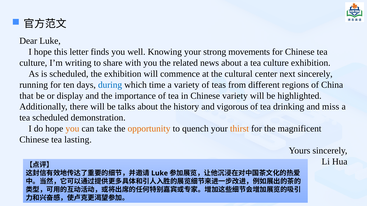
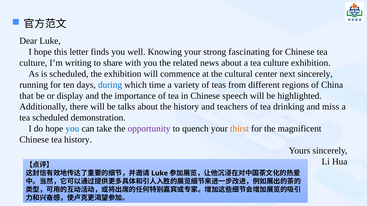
movements: movements -> fascinating
Chinese variety: variety -> speech
vigorous: vigorous -> teachers
you at (72, 129) colour: orange -> blue
opportunity colour: orange -> purple
tea lasting: lasting -> history
